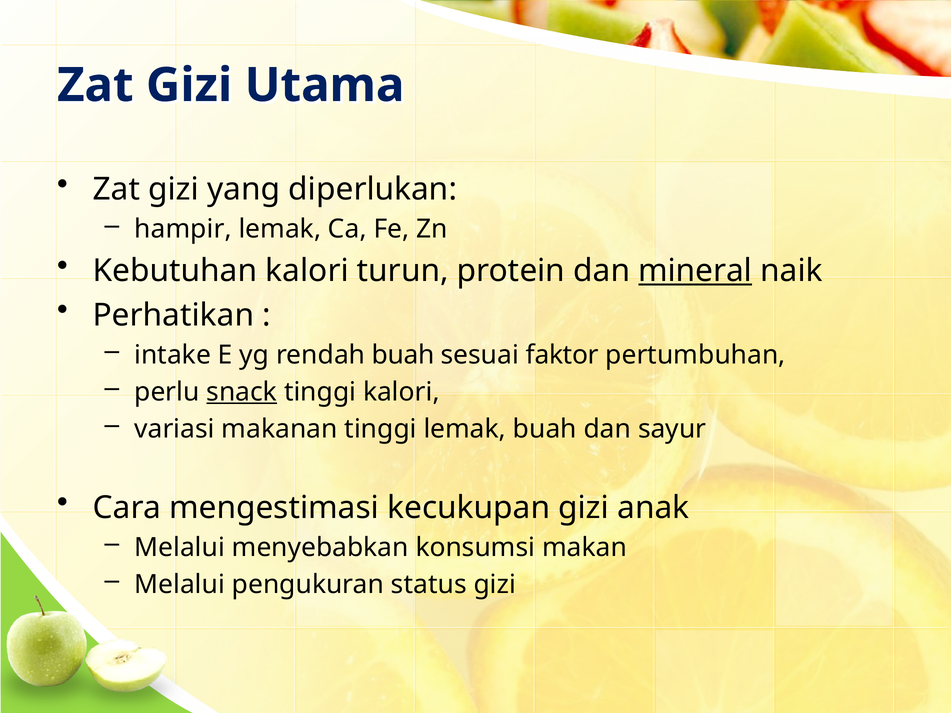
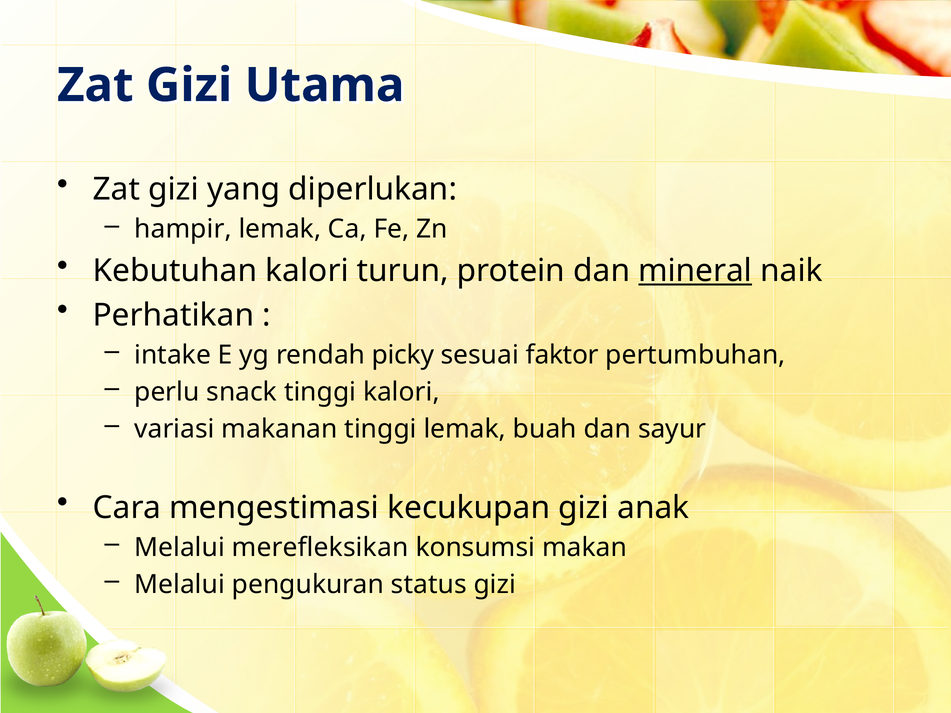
rendah buah: buah -> picky
snack underline: present -> none
menyebabkan: menyebabkan -> merefleksikan
